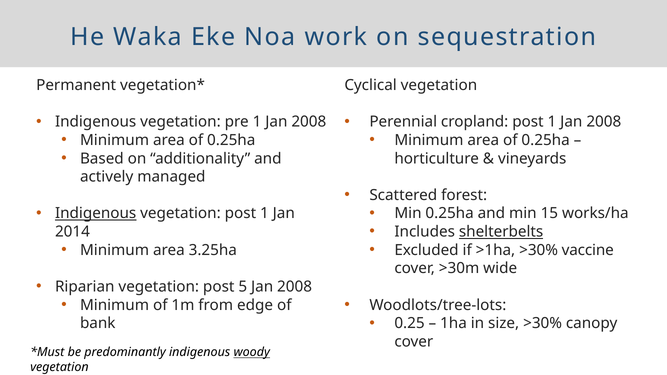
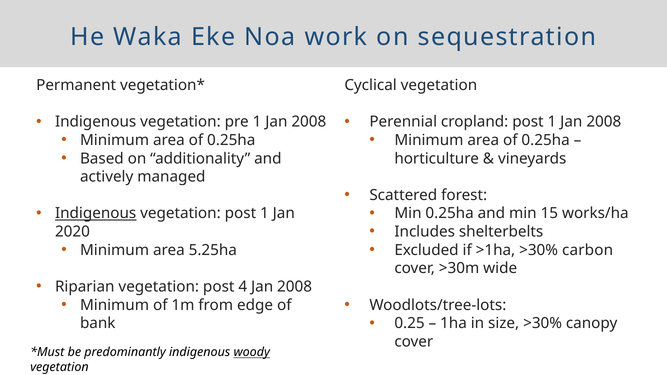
shelterbelts underline: present -> none
2014: 2014 -> 2020
3.25ha: 3.25ha -> 5.25ha
vaccine: vaccine -> carbon
5: 5 -> 4
